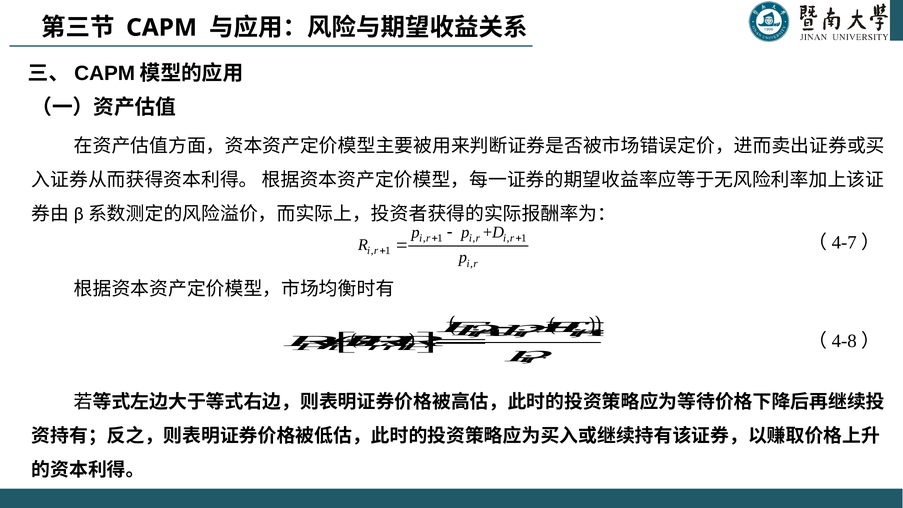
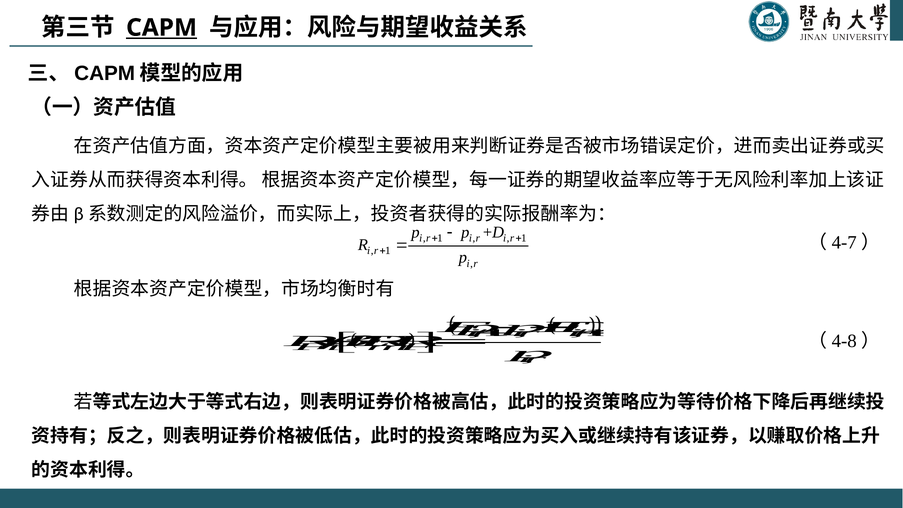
CAPM underline: none -> present
